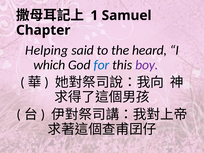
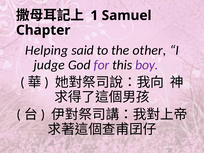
heard: heard -> other
which: which -> judge
for colour: blue -> purple
